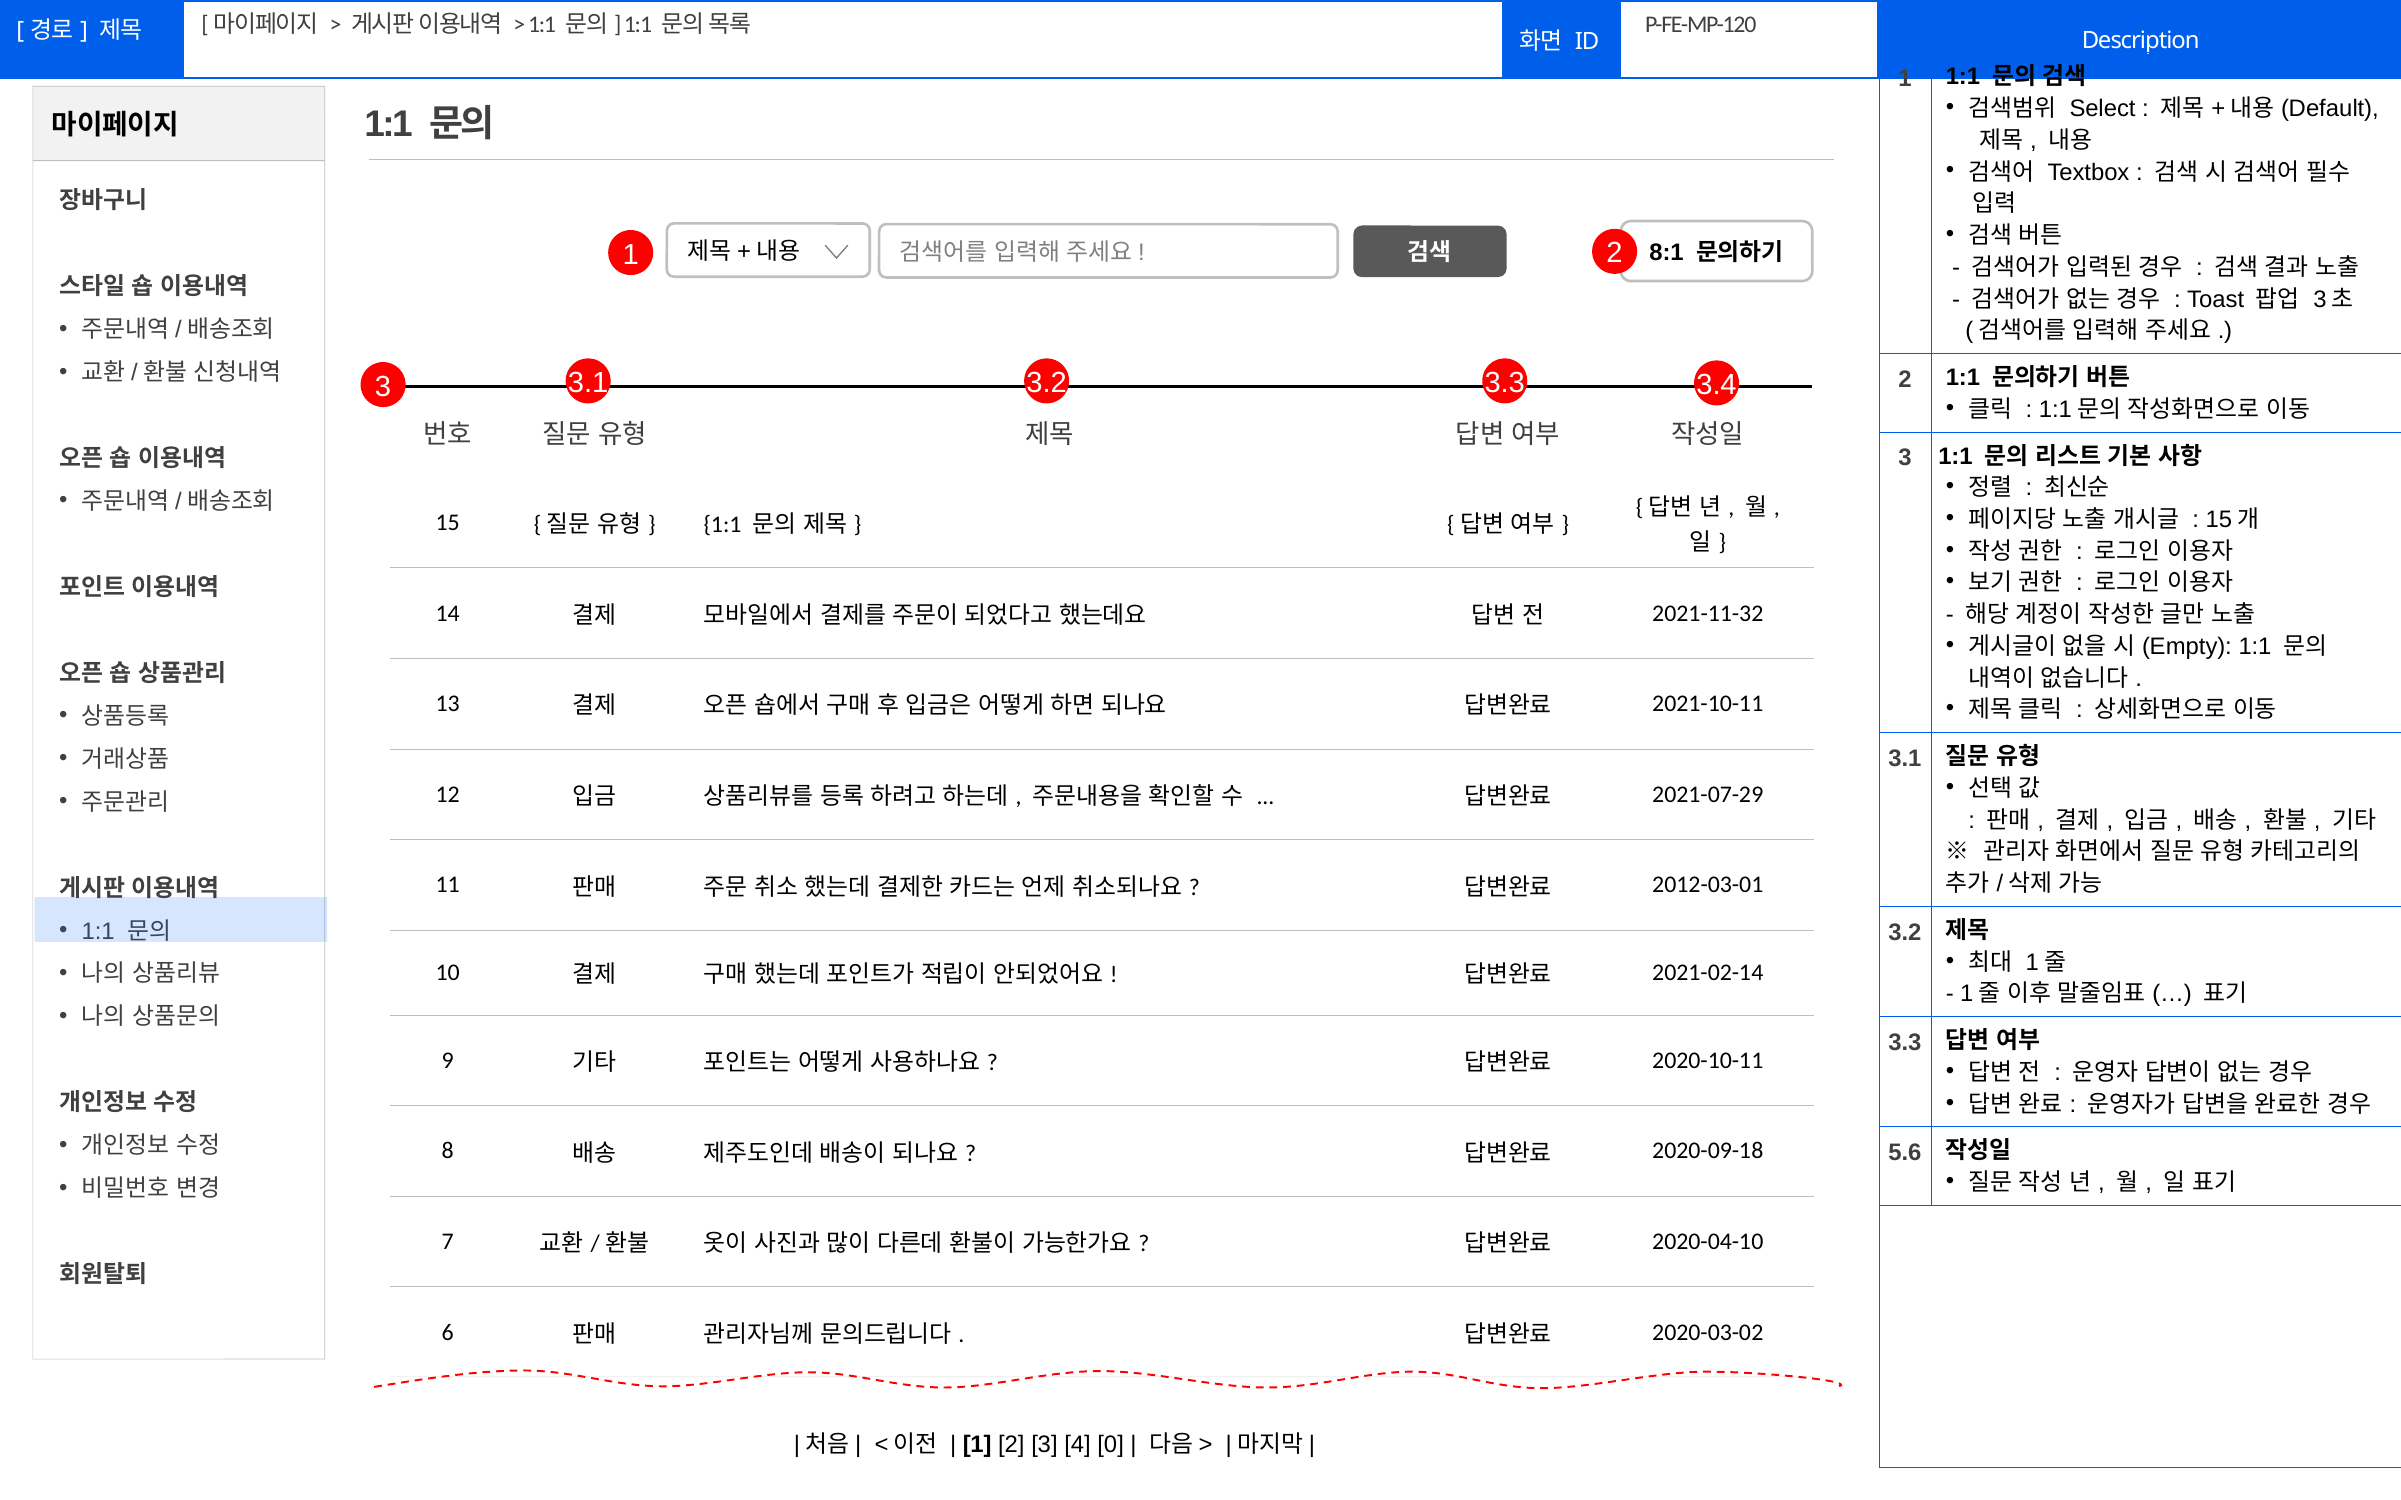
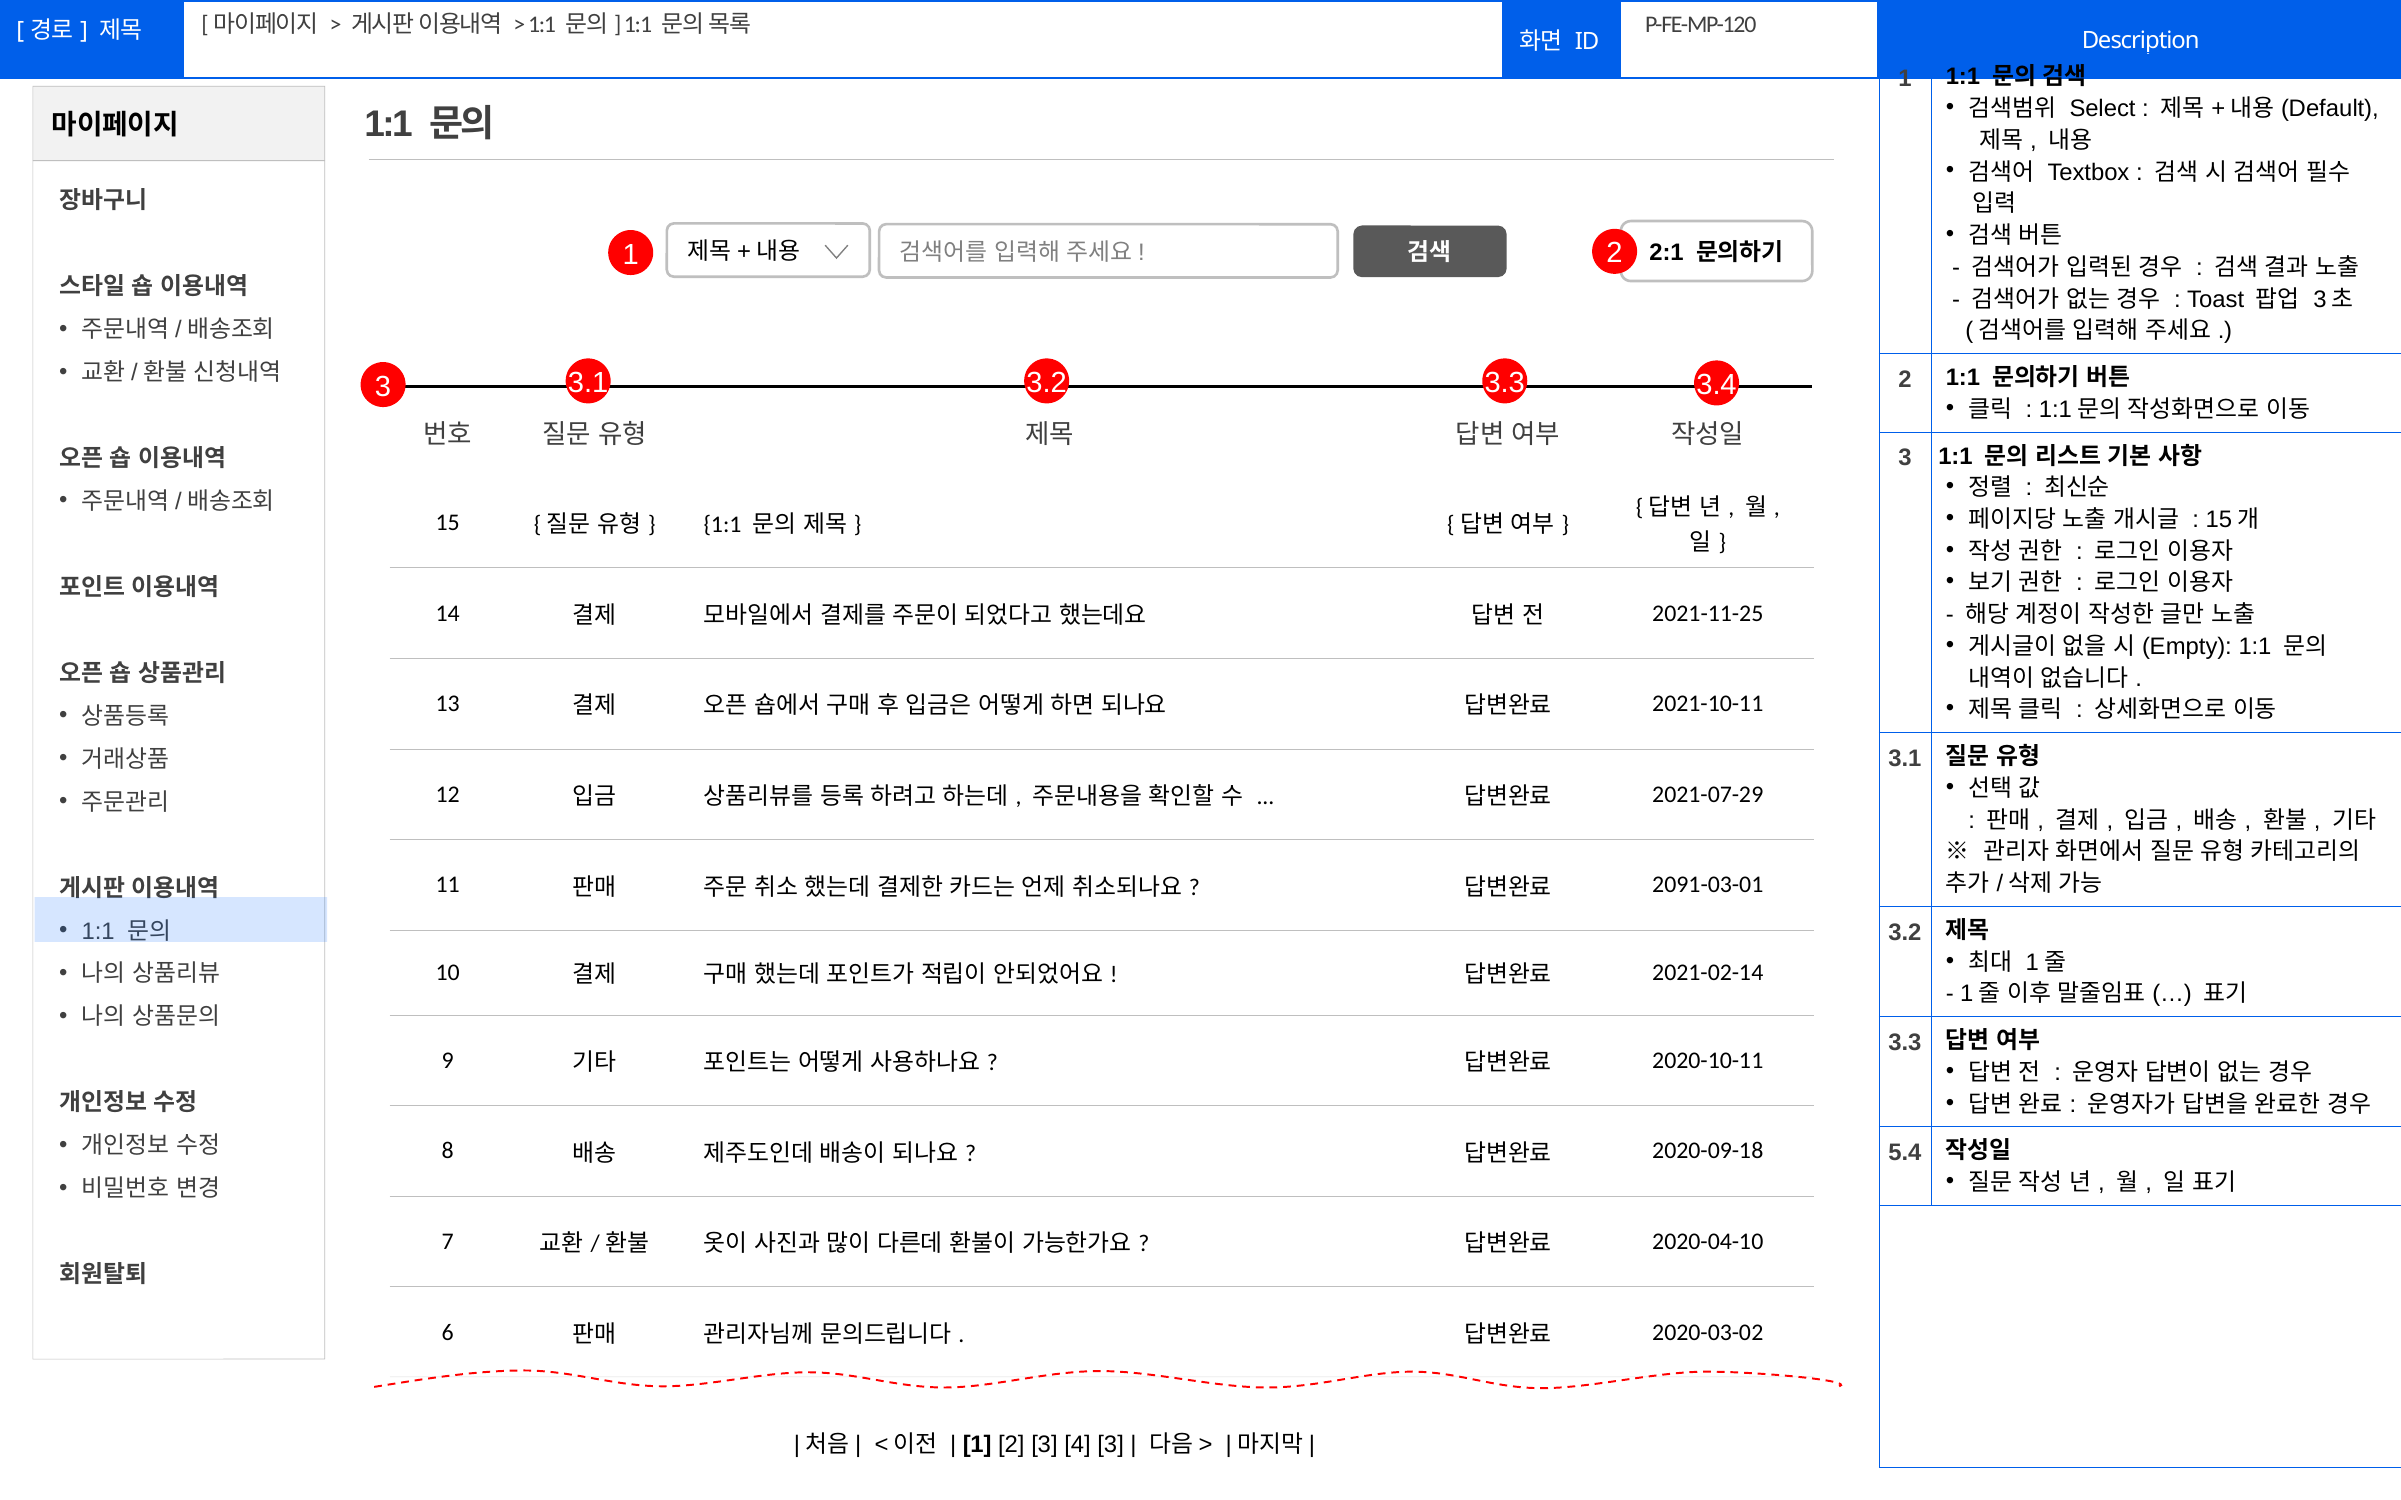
8:1: 8:1 -> 2:1
2021-11-32: 2021-11-32 -> 2021-11-25
2012-03-01: 2012-03-01 -> 2091-03-01
5.6: 5.6 -> 5.4
4 0: 0 -> 3
